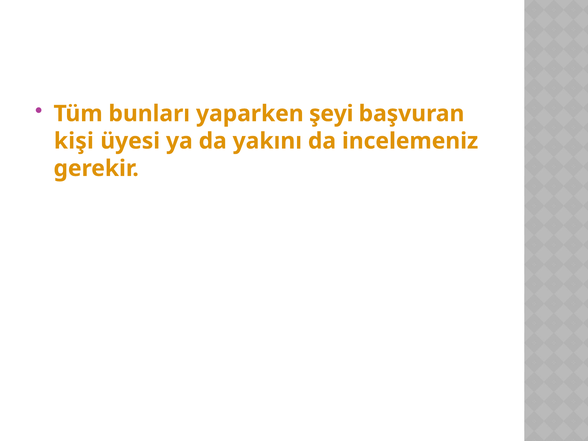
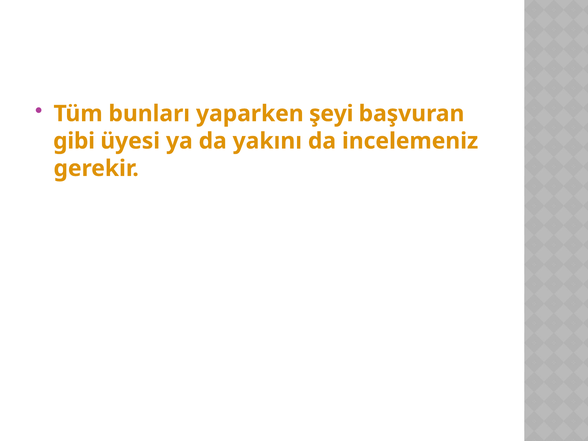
kişi: kişi -> gibi
